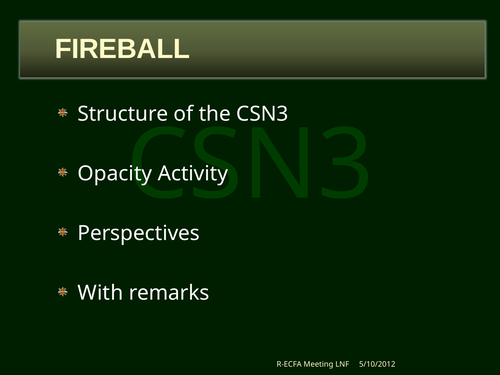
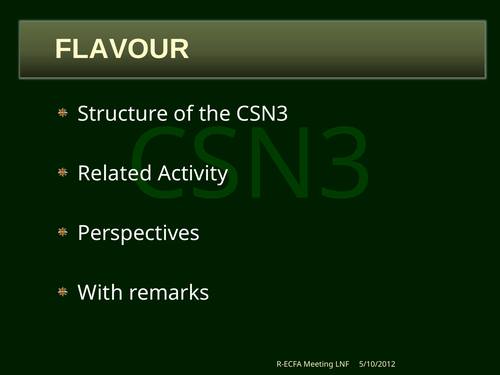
FIREBALL: FIREBALL -> FLAVOUR
Opacity: Opacity -> Related
